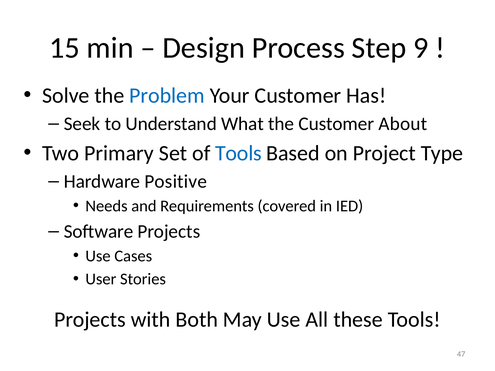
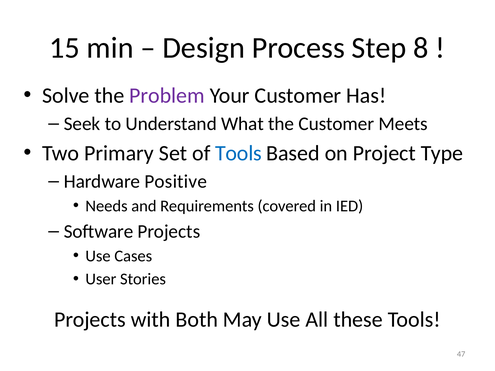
9: 9 -> 8
Problem colour: blue -> purple
About: About -> Meets
